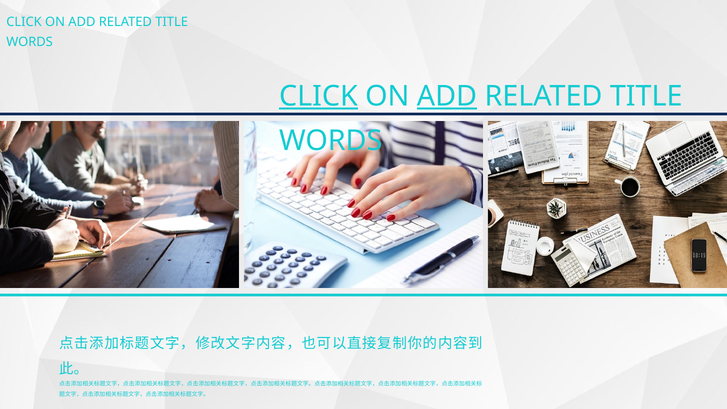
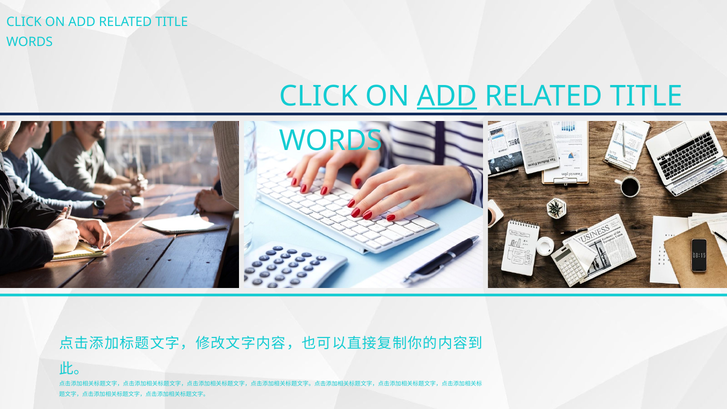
CLICK at (318, 96) underline: present -> none
